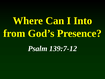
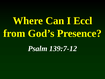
Into: Into -> Eccl
